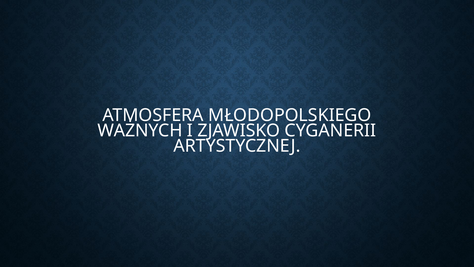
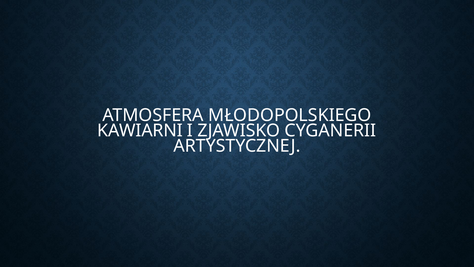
WAŻNYCH: WAŻNYCH -> KAWIARNI
